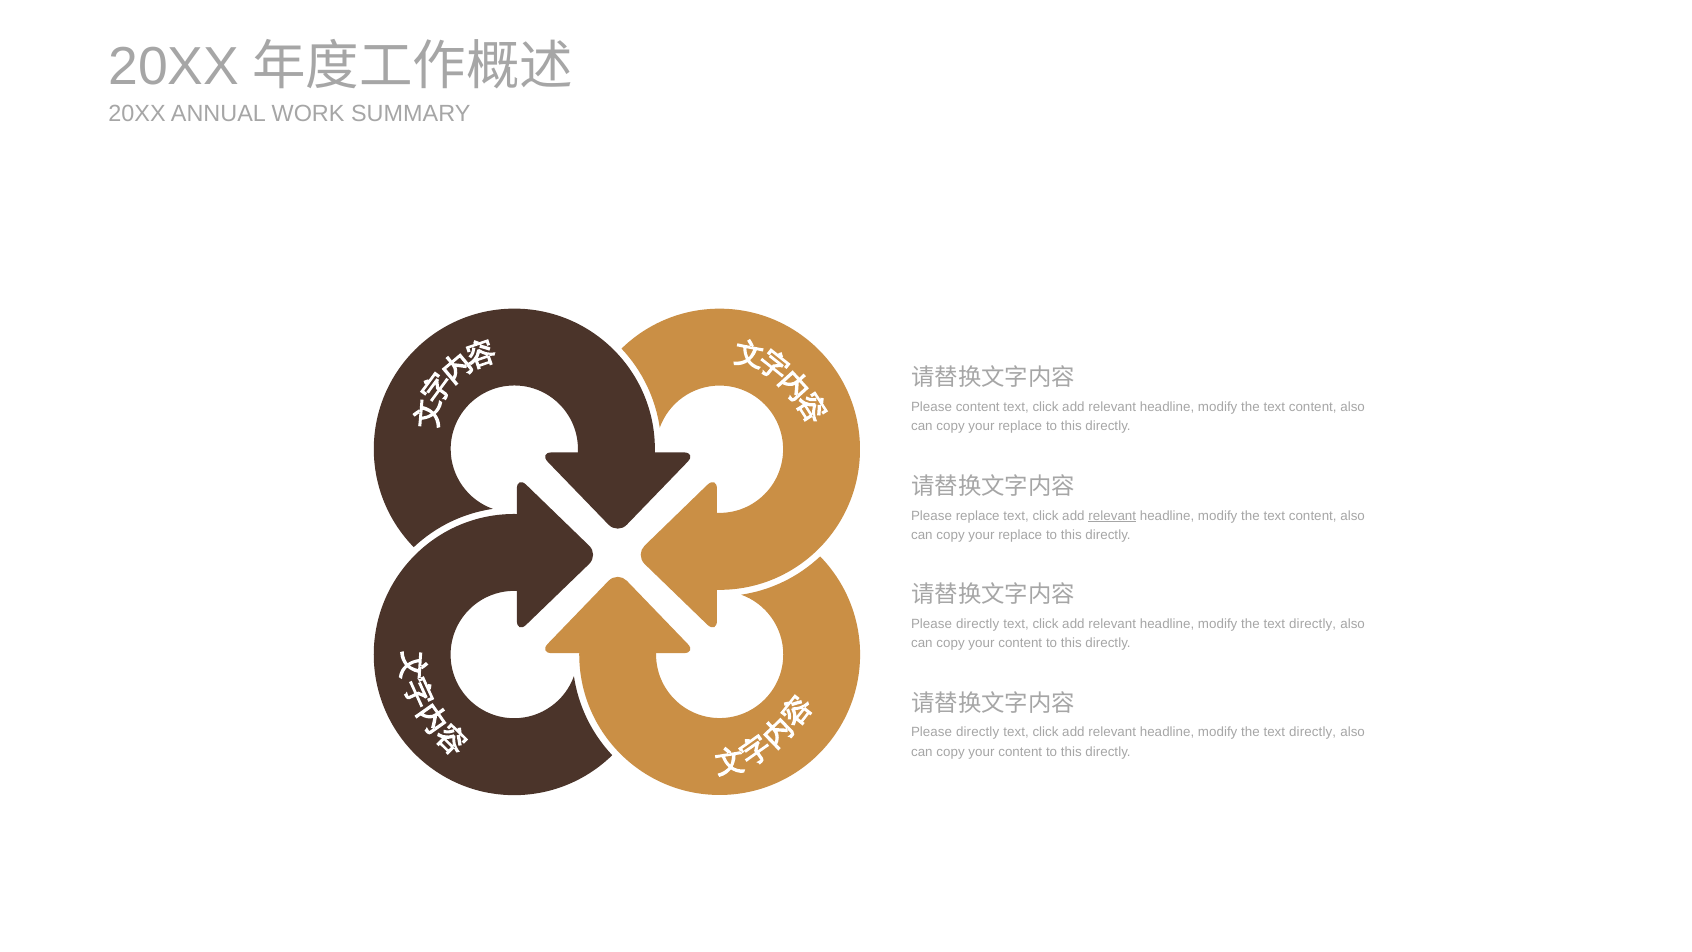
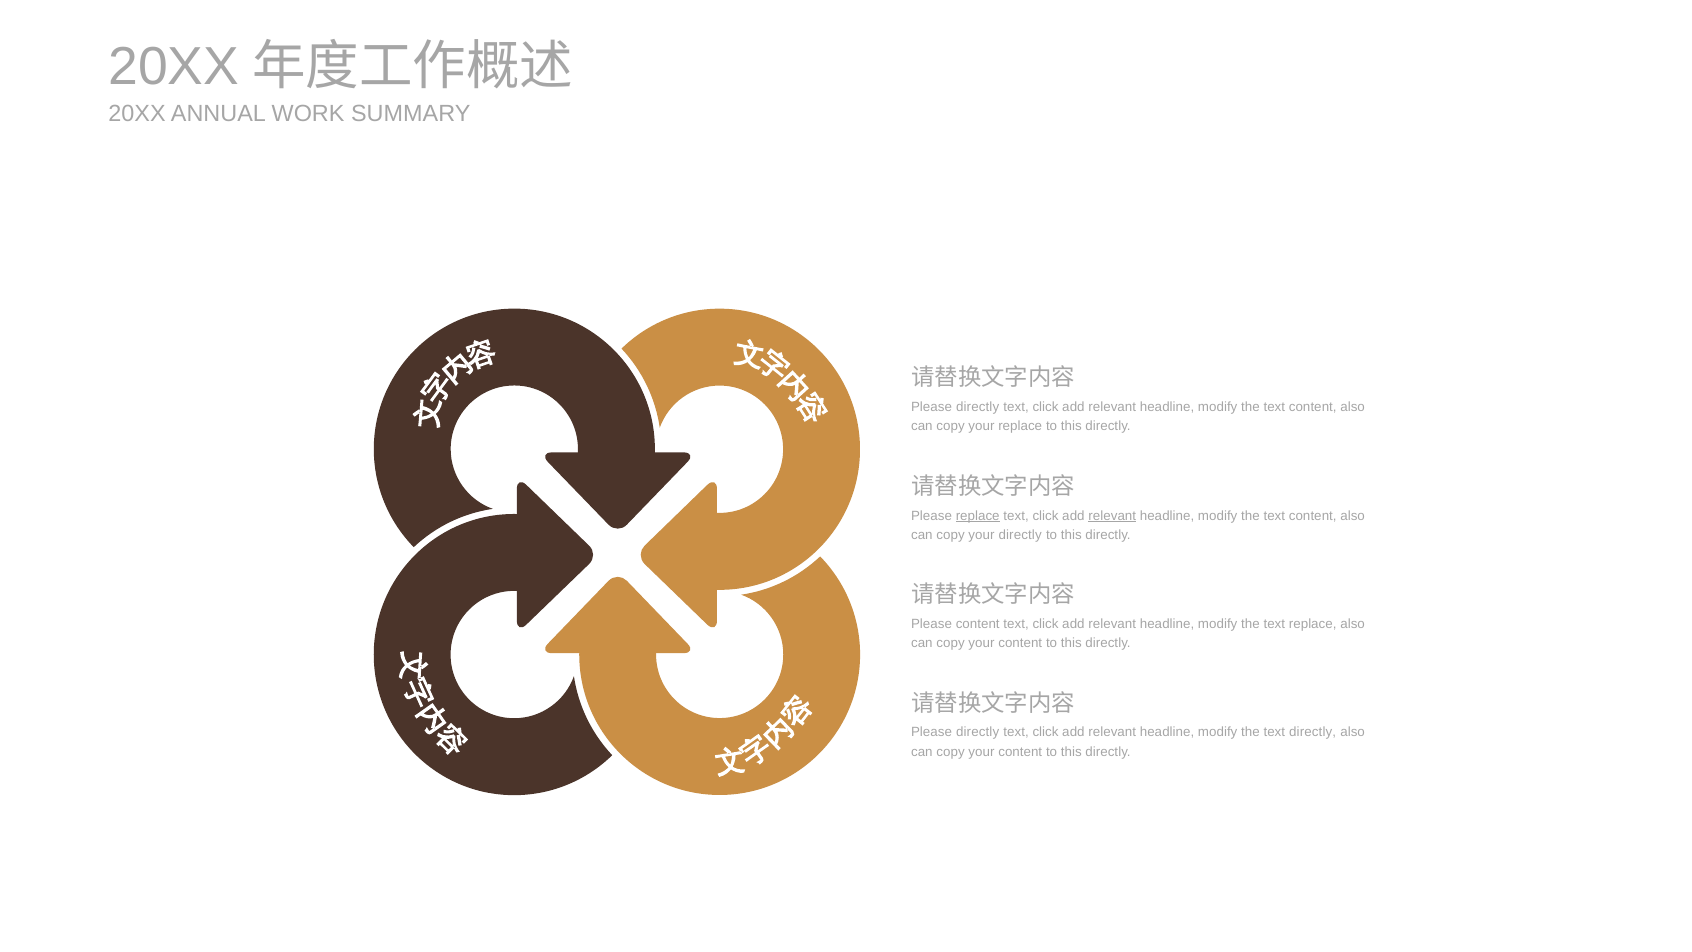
content at (978, 407): content -> directly
replace at (978, 516) underline: none -> present
replace at (1020, 535): replace -> directly
directly at (978, 624): directly -> content
directly at (1313, 624): directly -> replace
